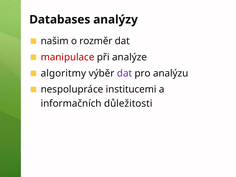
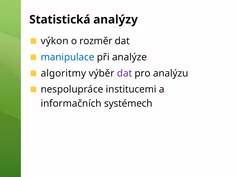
Databases: Databases -> Statistická
našim: našim -> výkon
manipulace colour: red -> blue
důležitosti: důležitosti -> systémech
